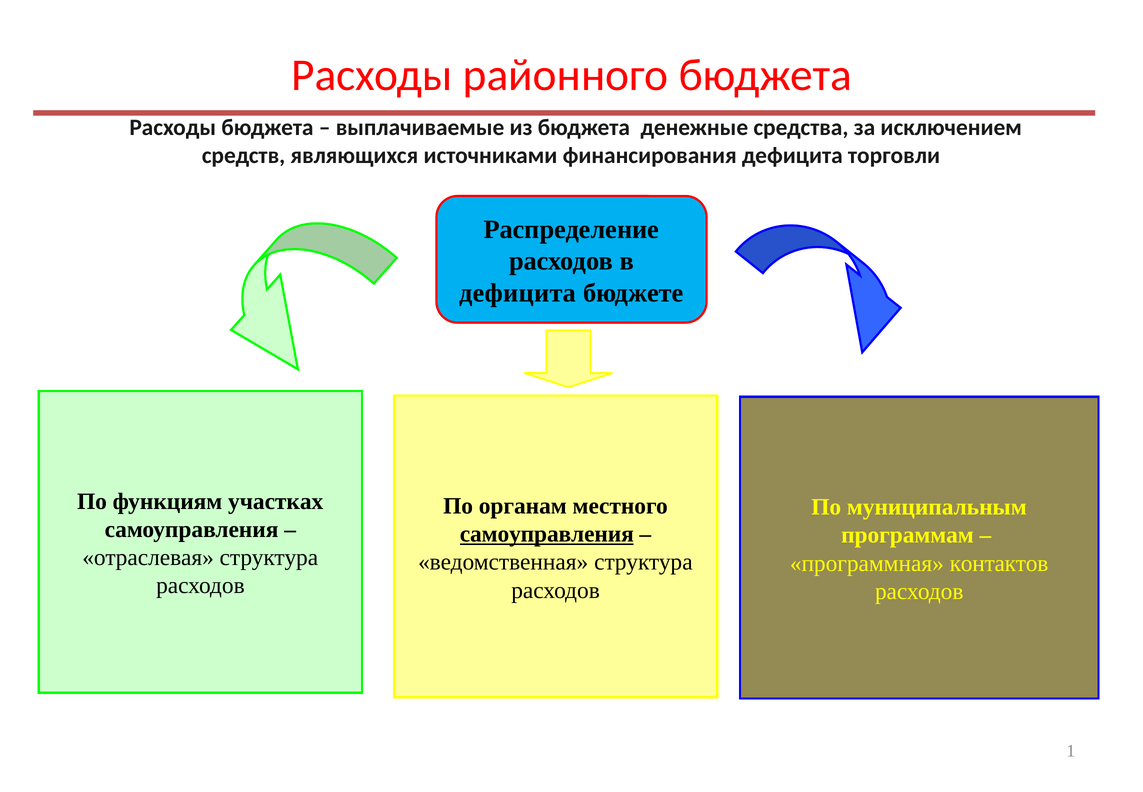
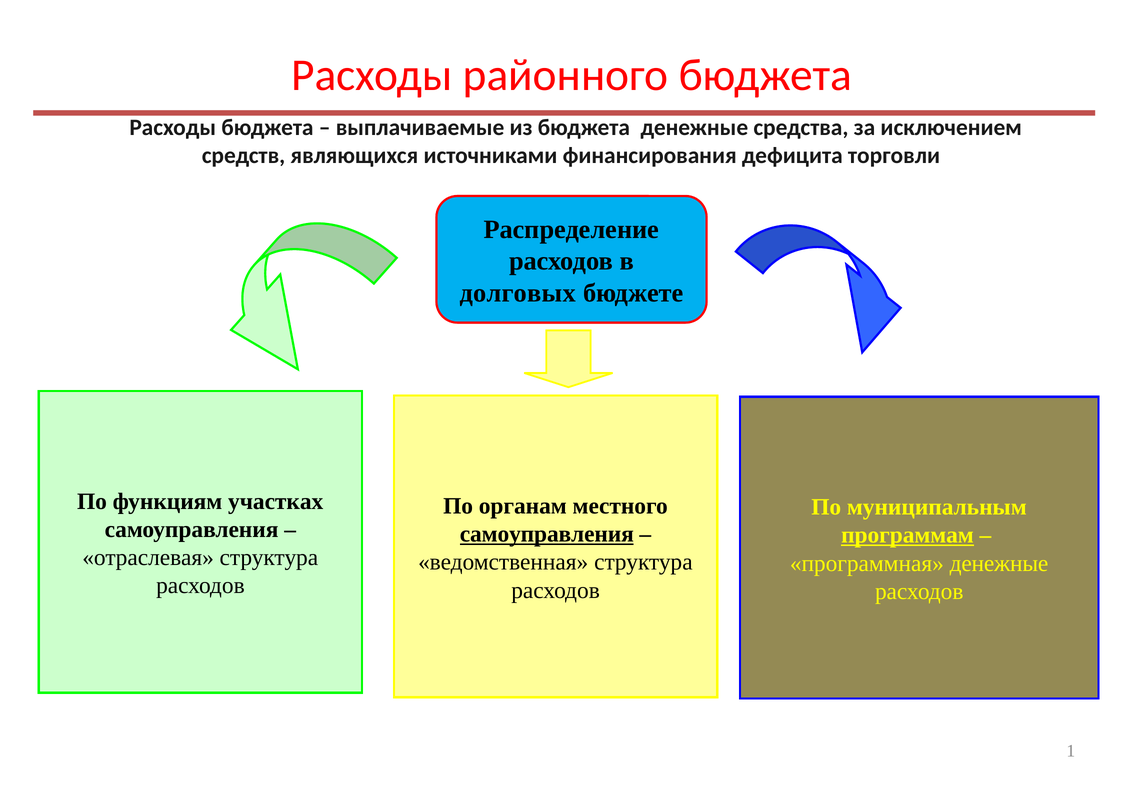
дефицита at (518, 293): дефицита -> долговых
программам underline: none -> present
программная контактов: контактов -> денежные
